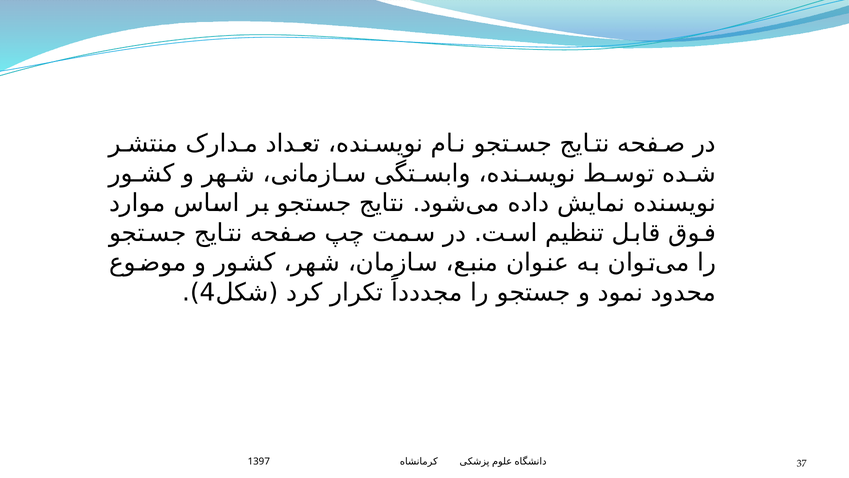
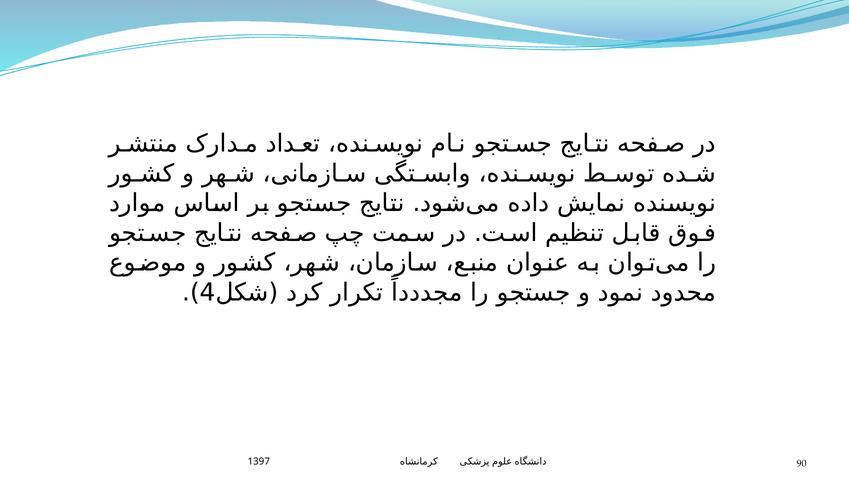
37: 37 -> 90
